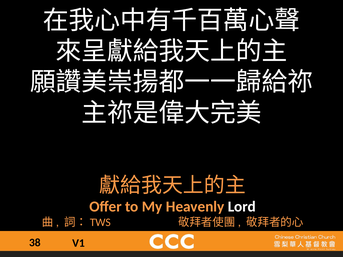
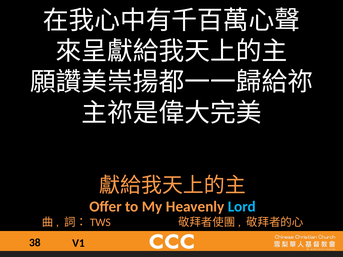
Lord colour: white -> light blue
